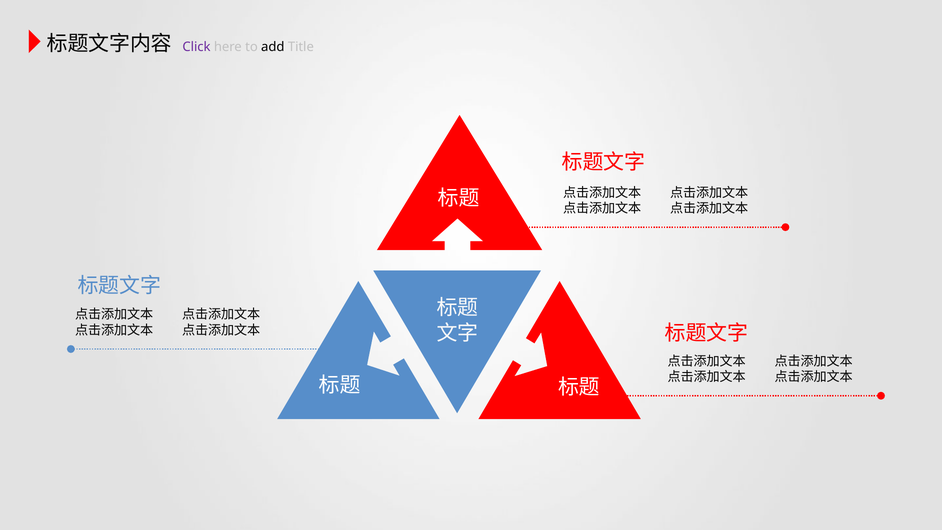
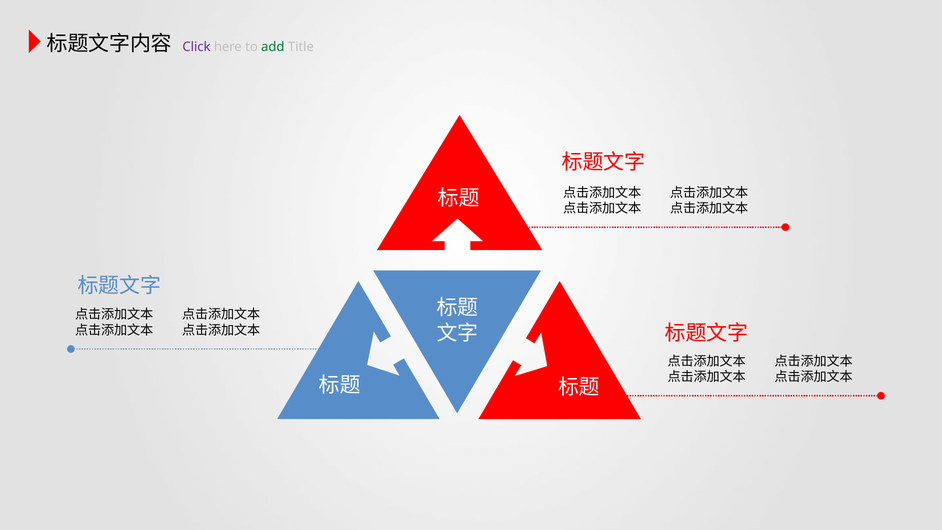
add colour: black -> green
